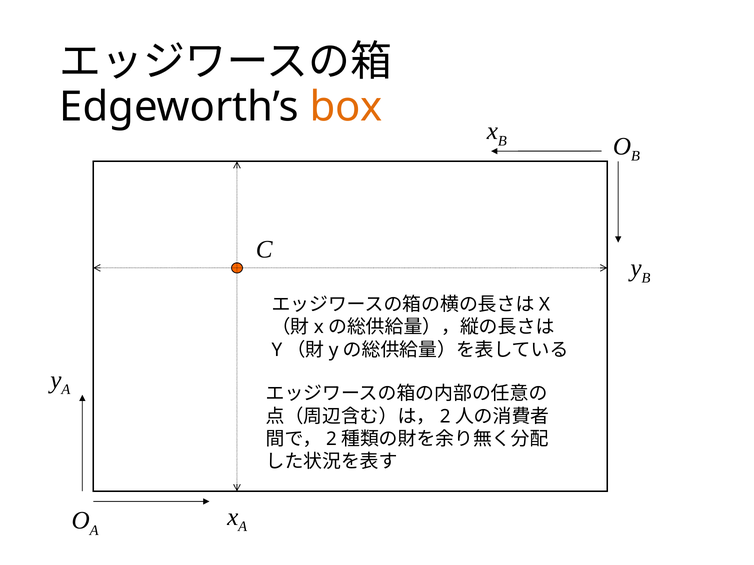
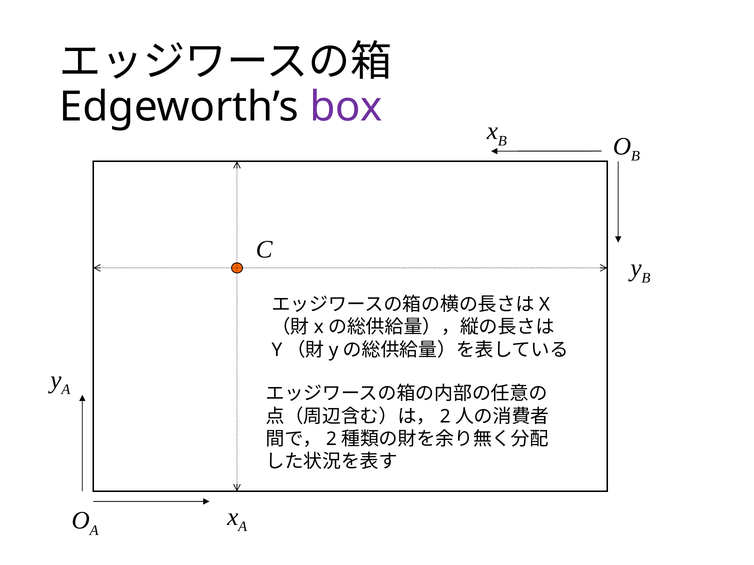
box colour: orange -> purple
